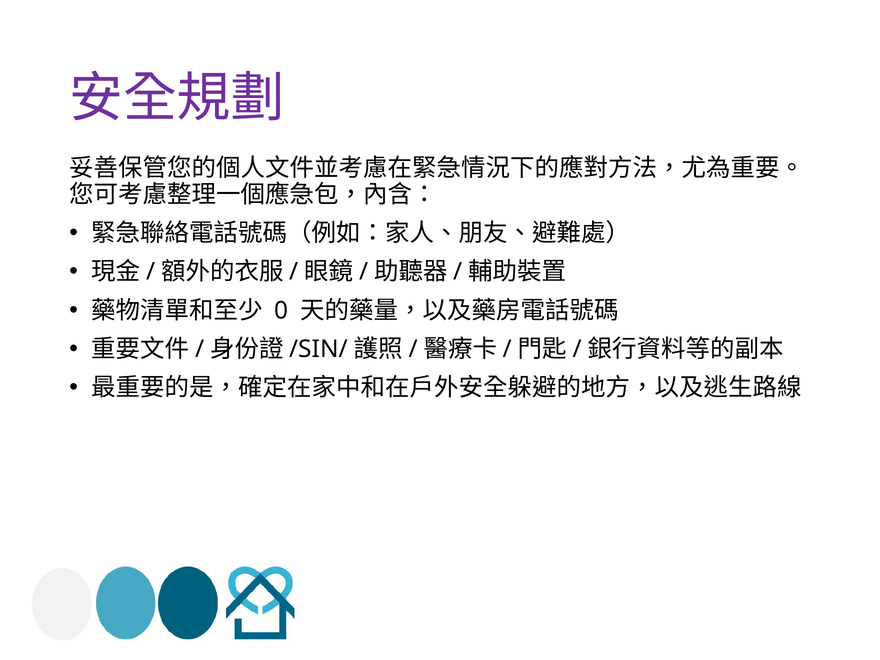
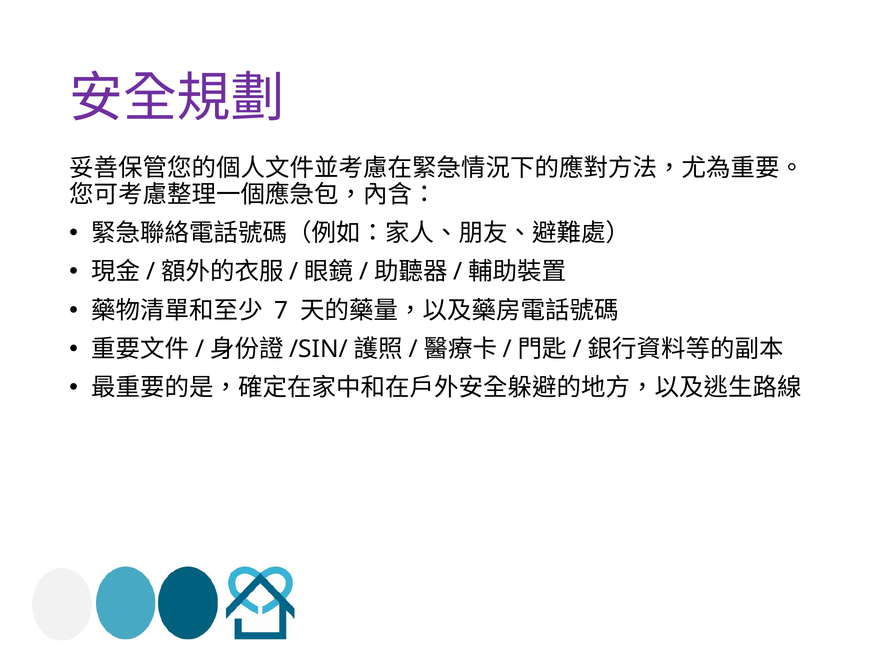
0: 0 -> 7
